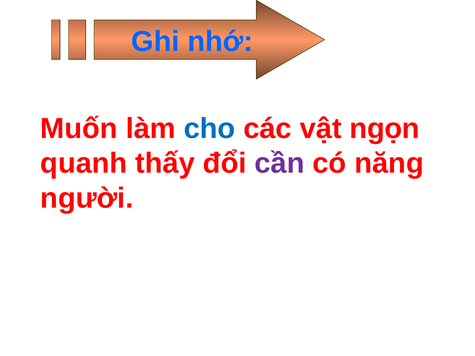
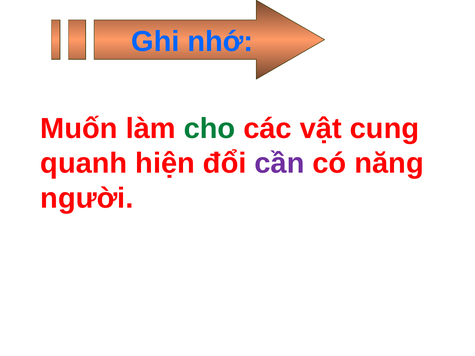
cho colour: blue -> green
ngọn: ngọn -> cung
thấy: thấy -> hiện
